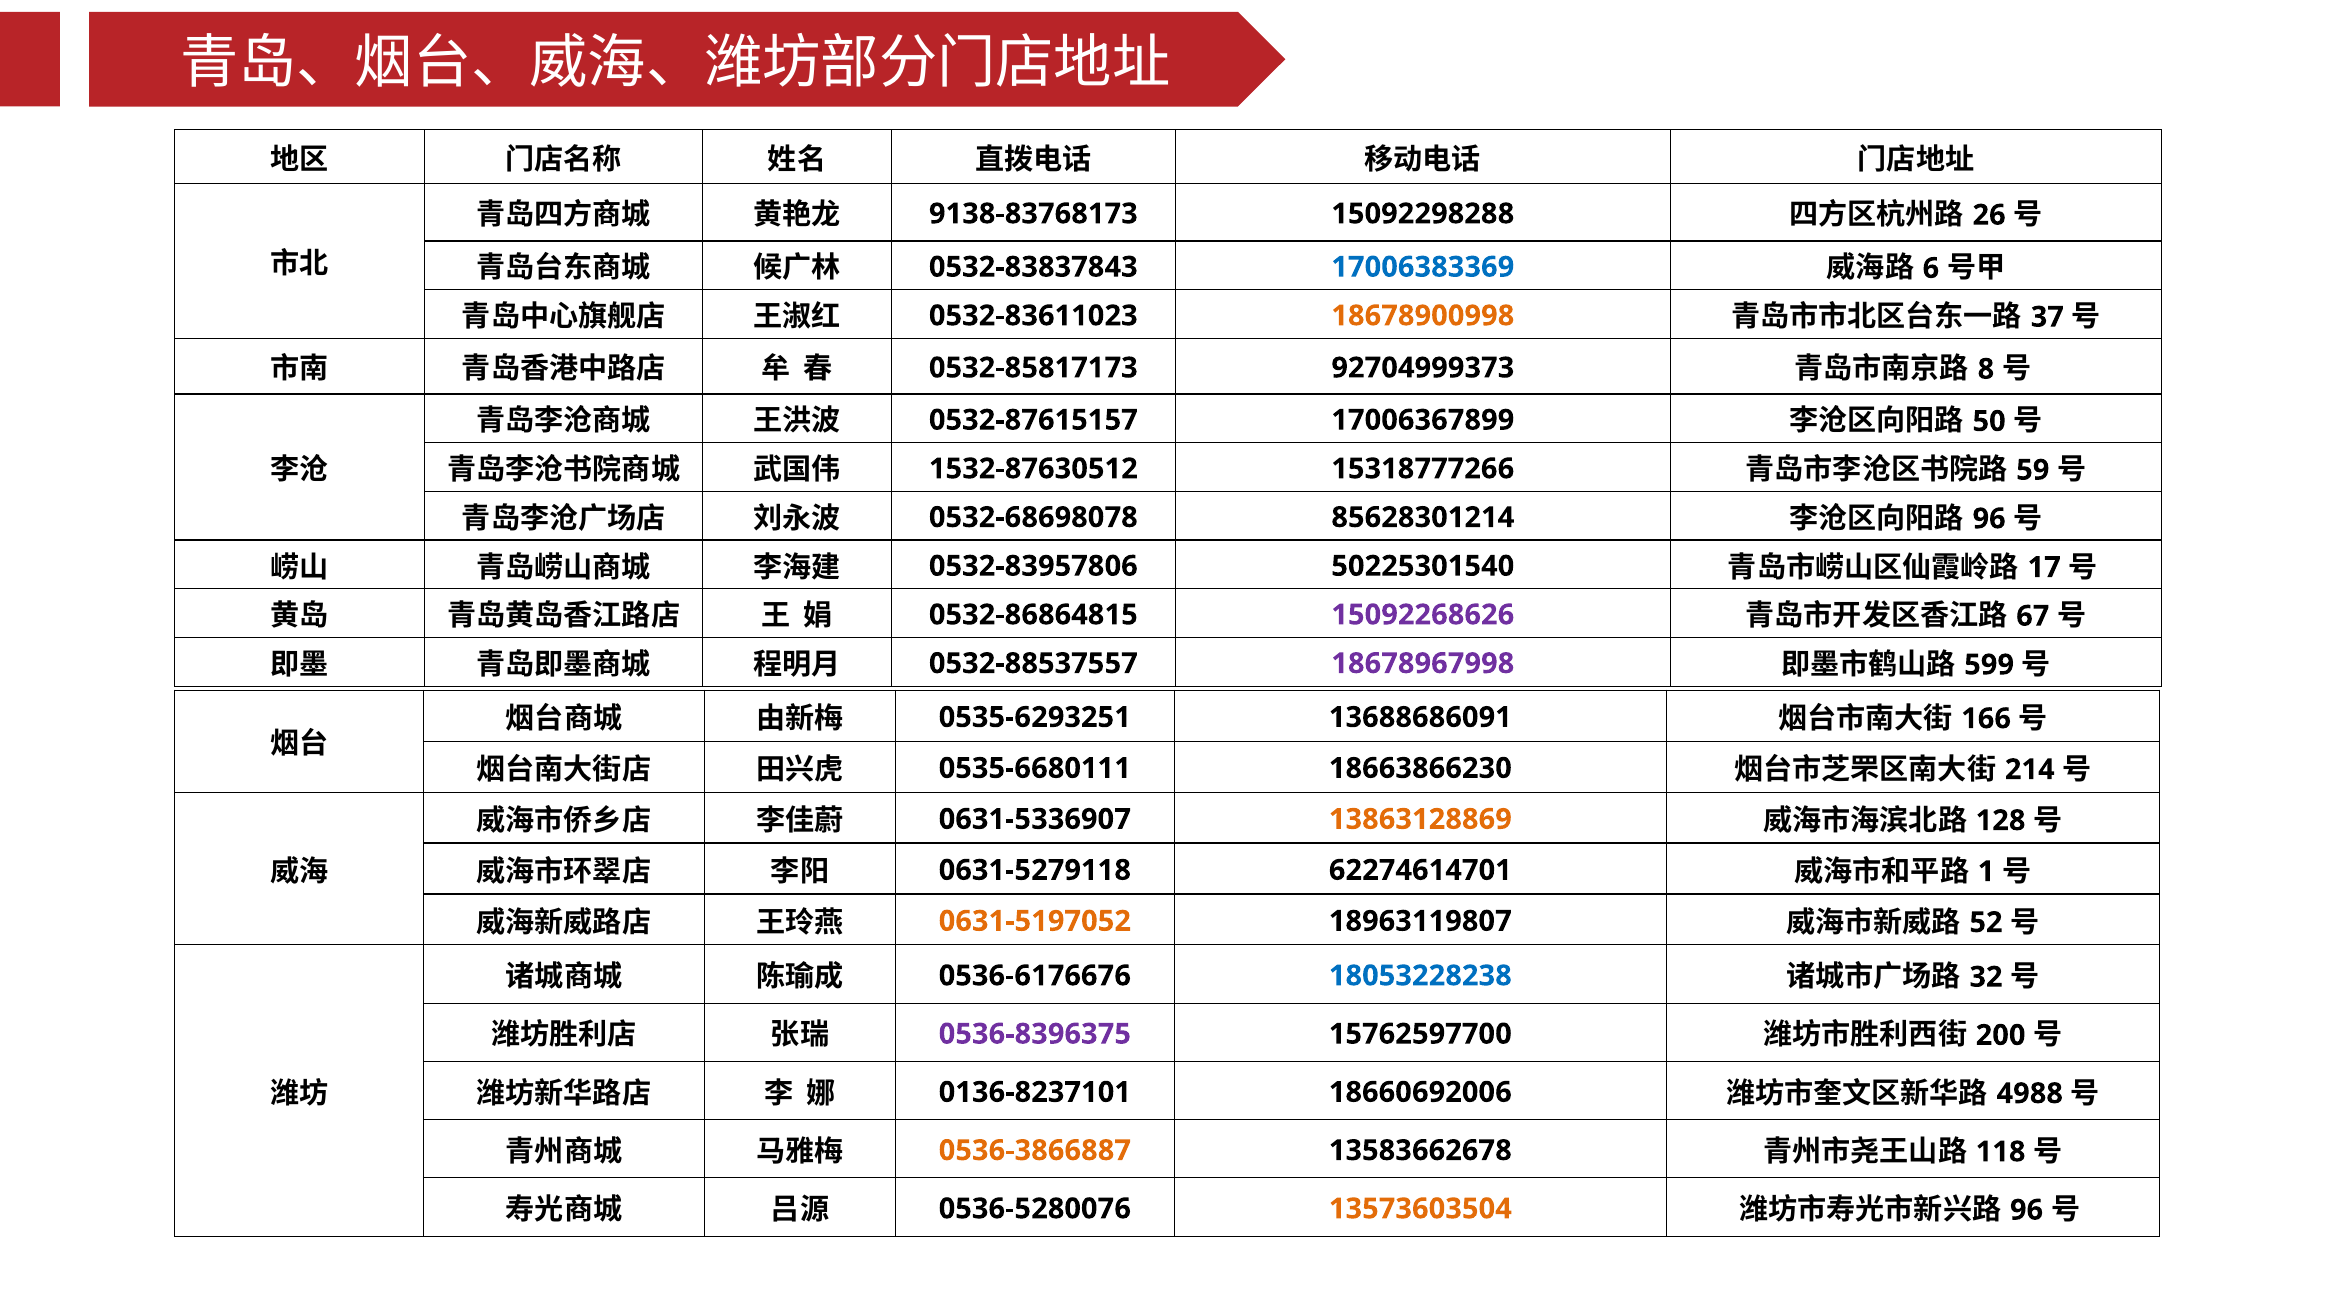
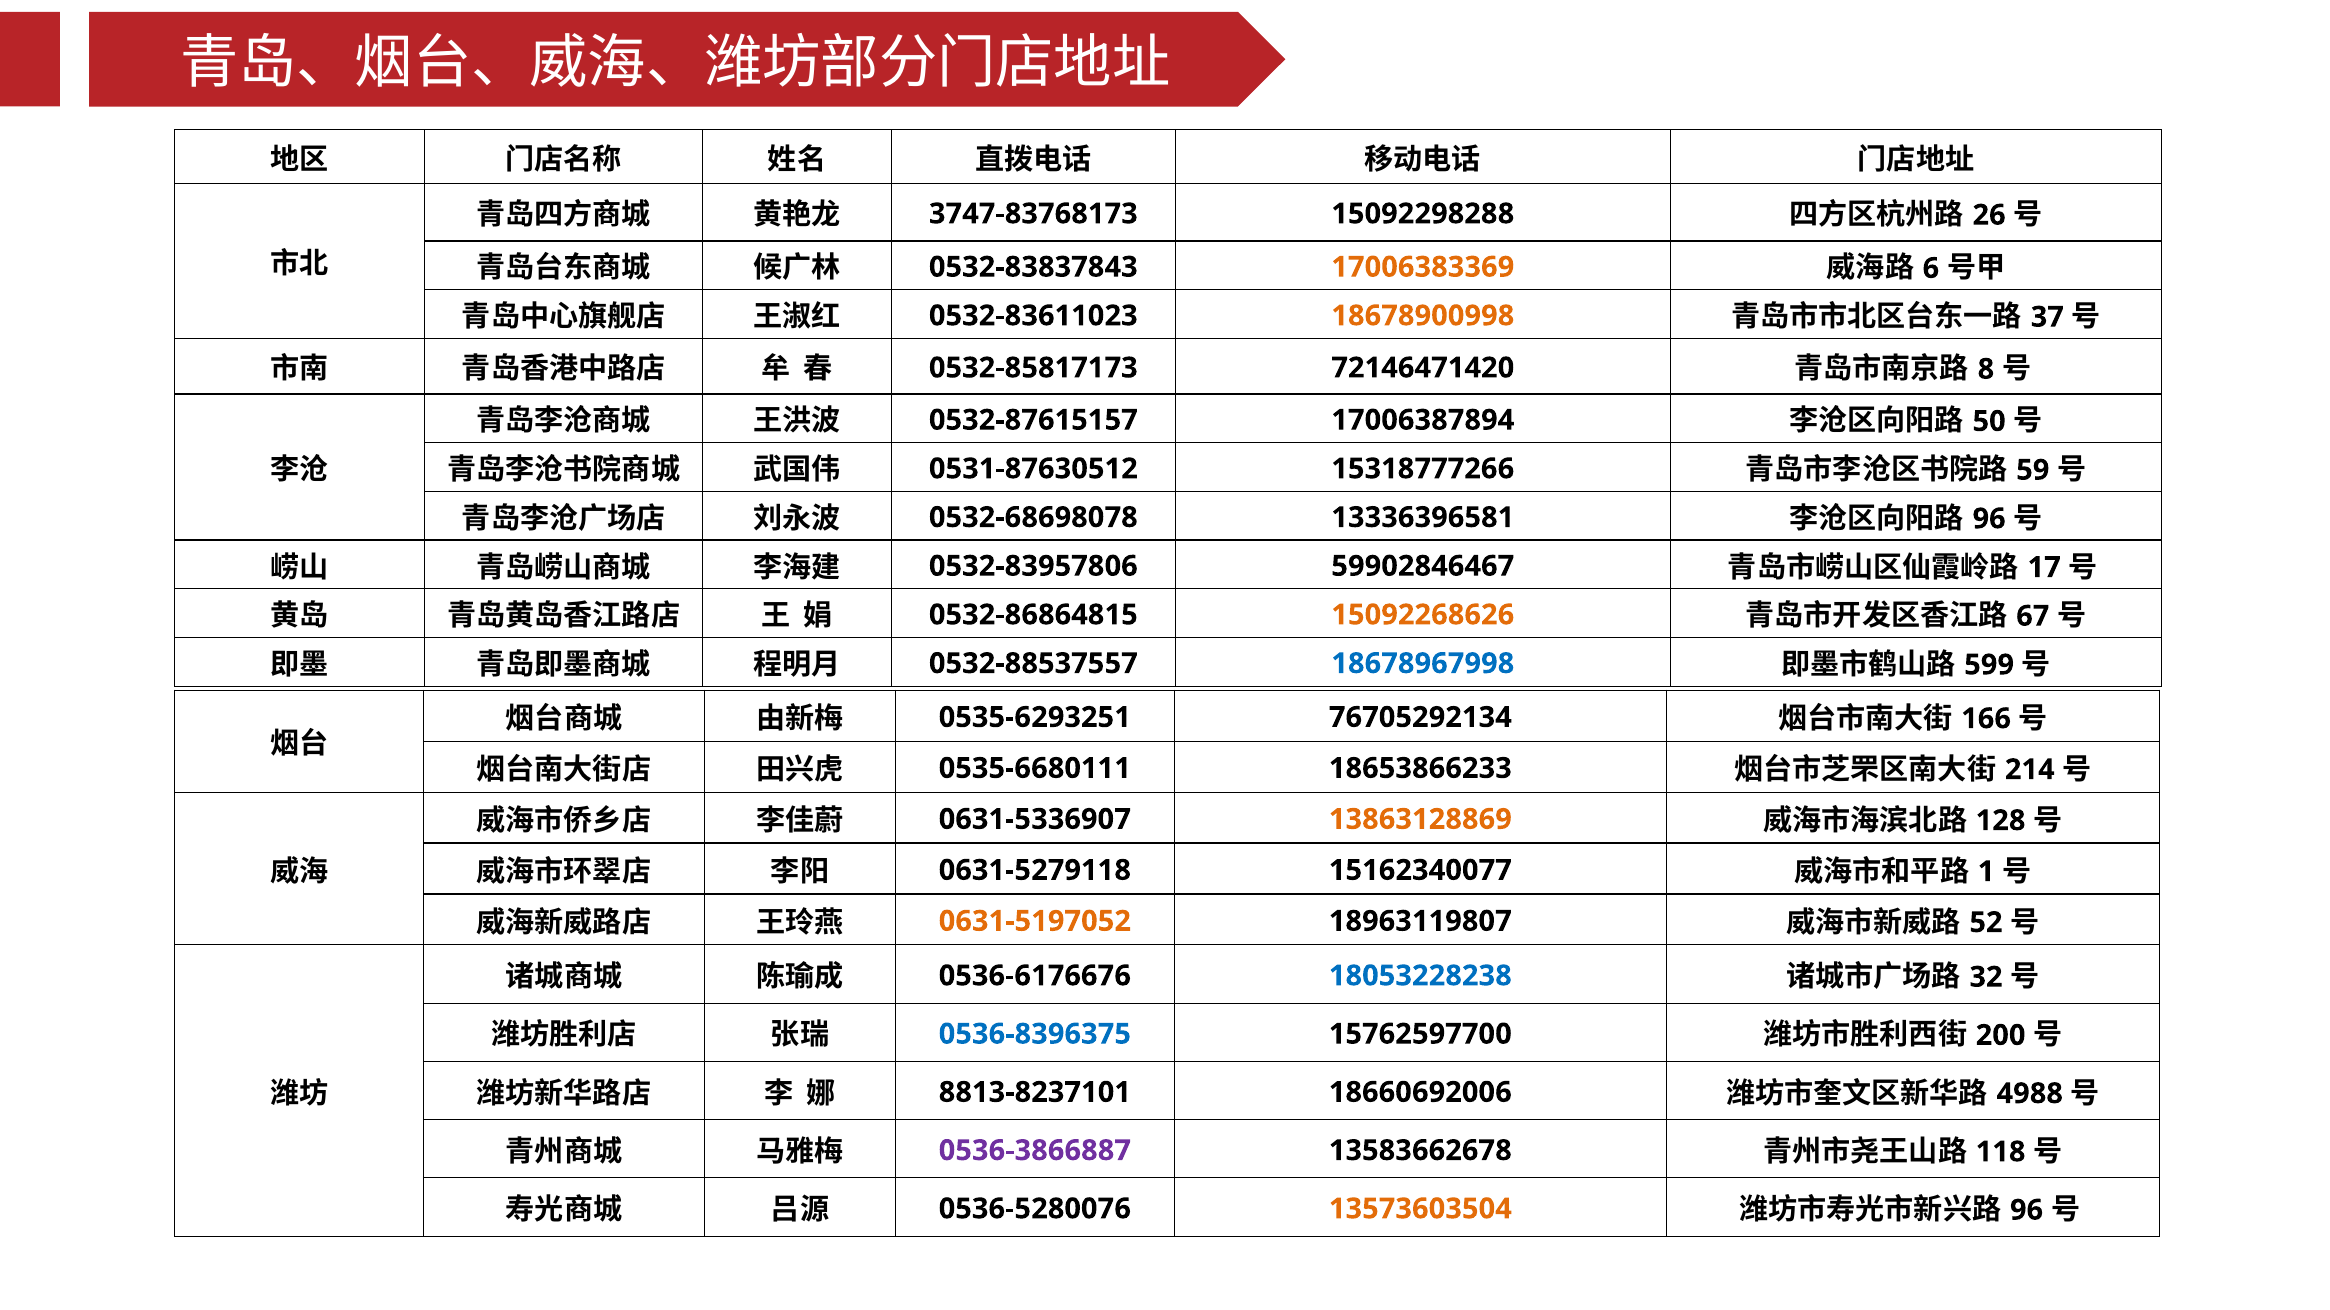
9138-83768173: 9138-83768173 -> 3747-83768173
17006383369 colour: blue -> orange
92704999373: 92704999373 -> 72146471420
17006367899: 17006367899 -> 17006387894
1532-87630512: 1532-87630512 -> 0531-87630512
85628301214: 85628301214 -> 13336396581
50225301540: 50225301540 -> 59902846467
15092268626 colour: purple -> orange
18678967998 colour: purple -> blue
13688686091: 13688686091 -> 76705292134
18663866230: 18663866230 -> 18653866233
62274614701: 62274614701 -> 15162340077
0536-8396375 colour: purple -> blue
0136-8237101: 0136-8237101 -> 8813-8237101
0536-3866887 colour: orange -> purple
